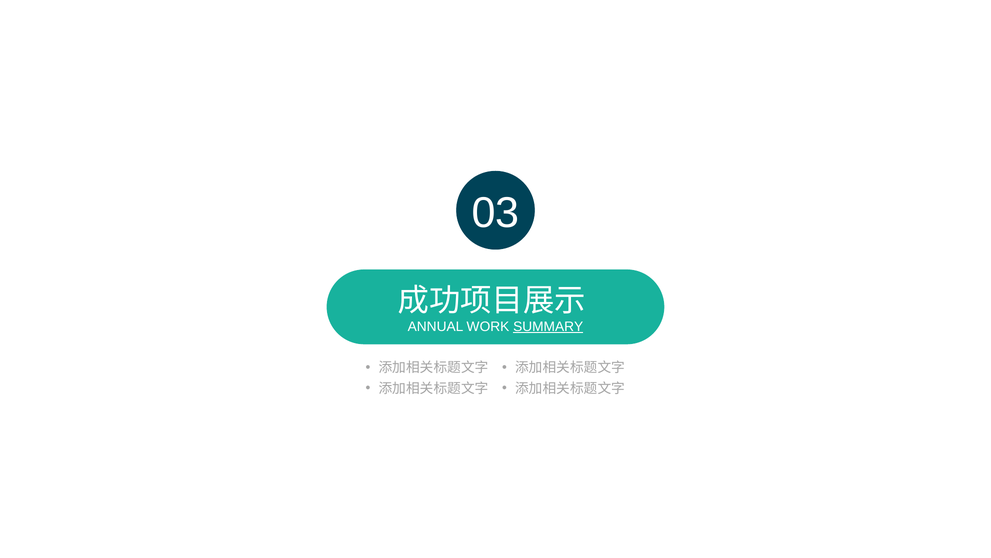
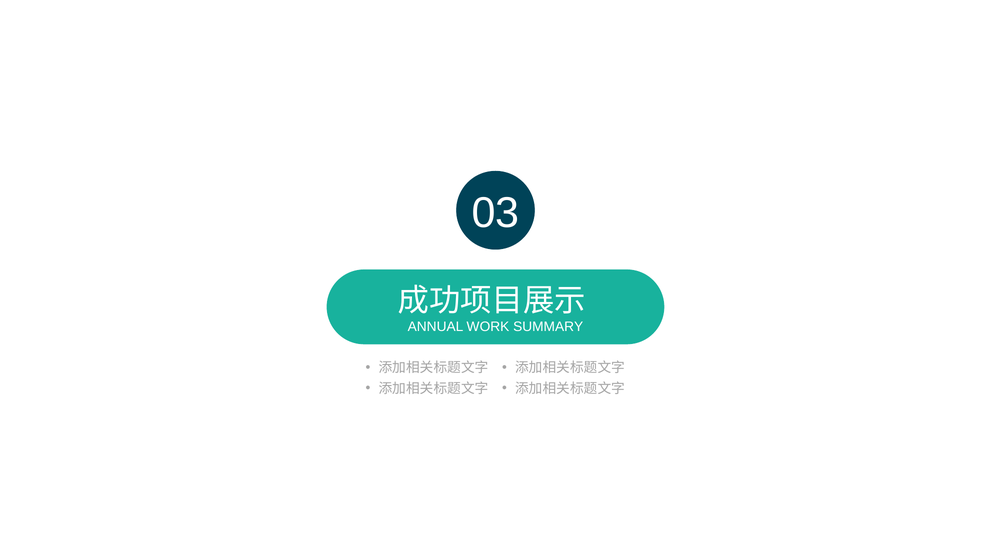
SUMMARY underline: present -> none
